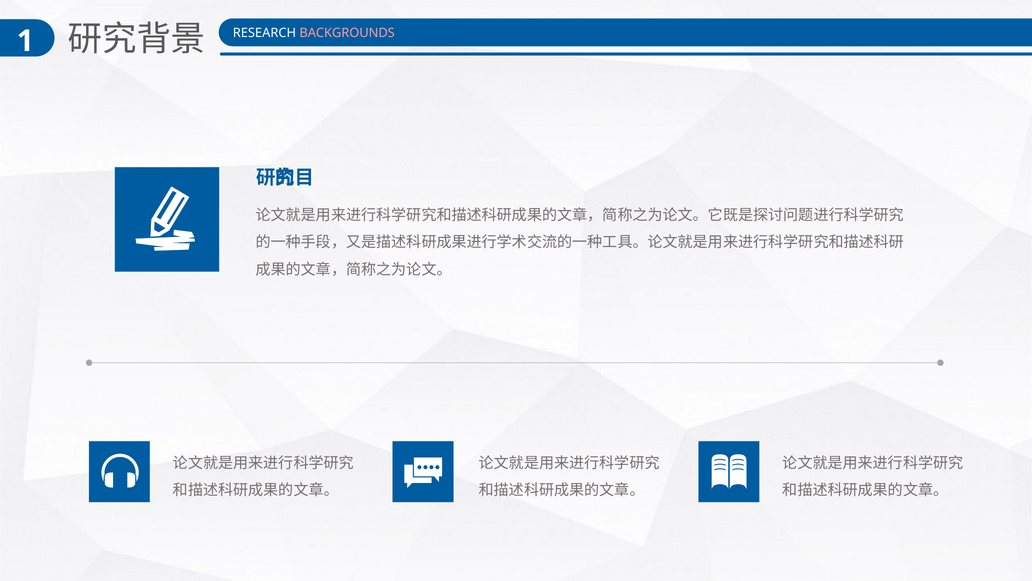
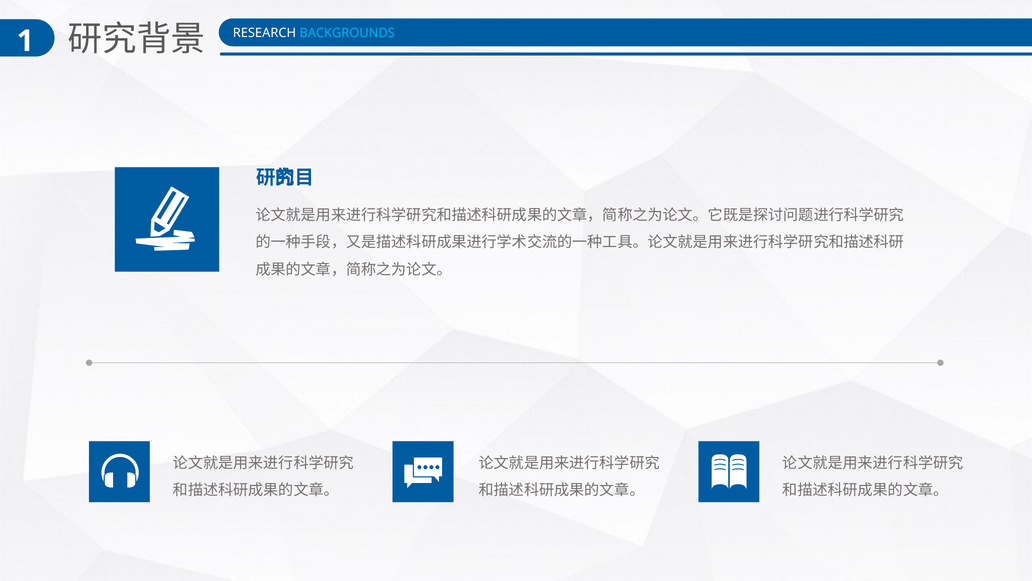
BACKGROUNDS colour: pink -> light blue
